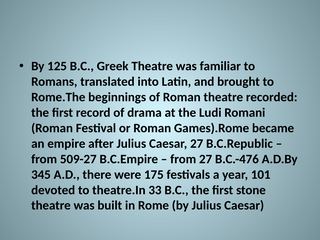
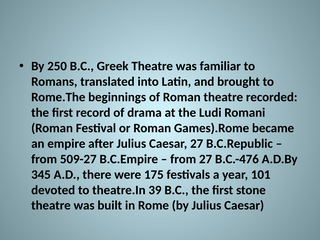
125: 125 -> 250
33: 33 -> 39
